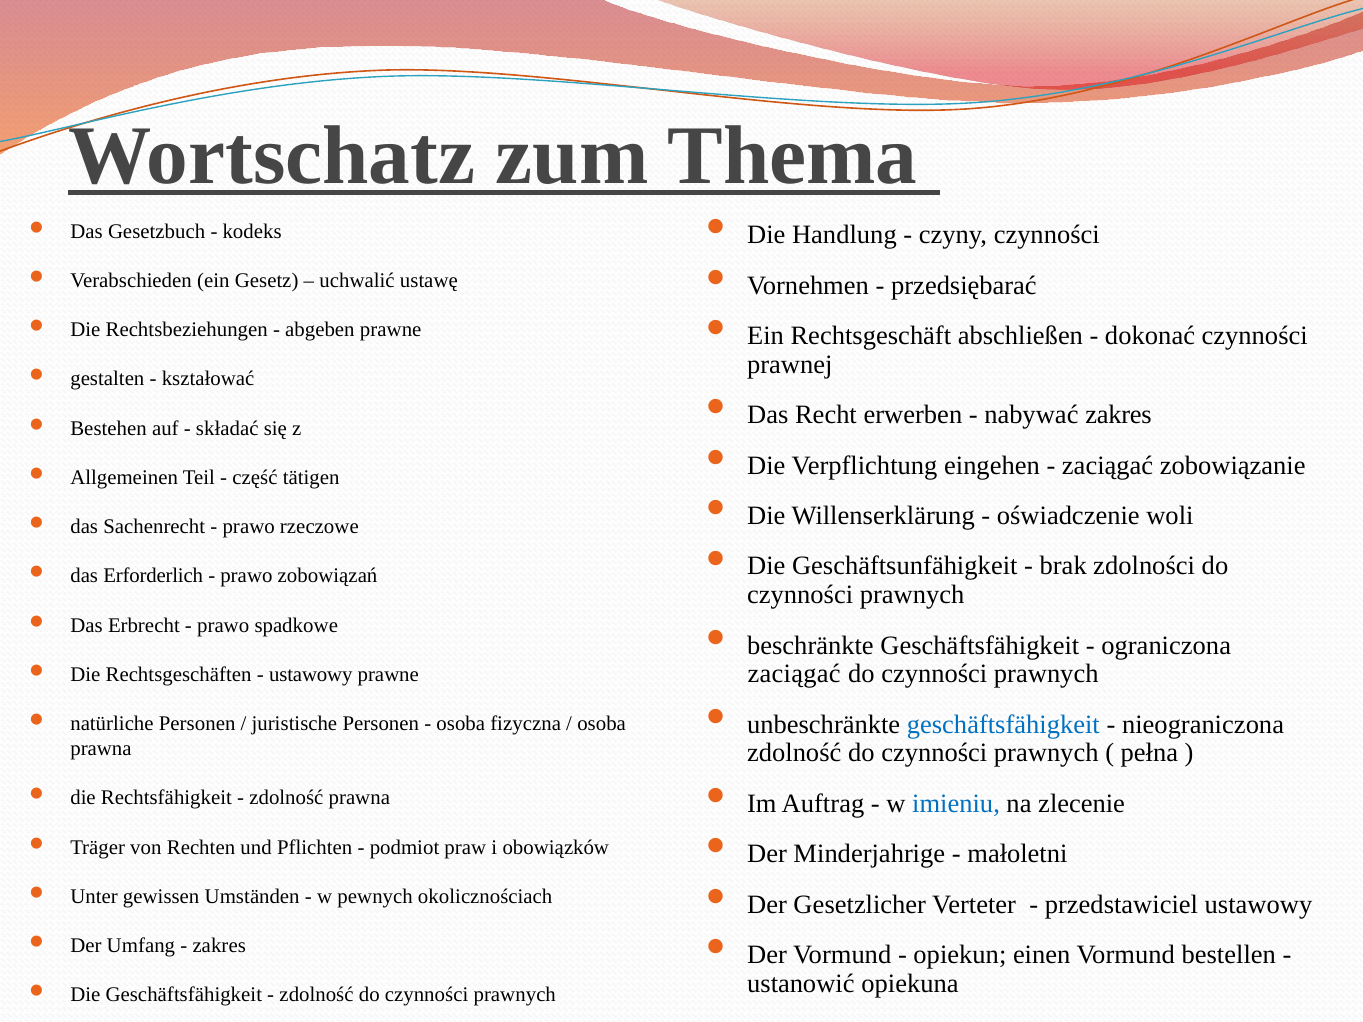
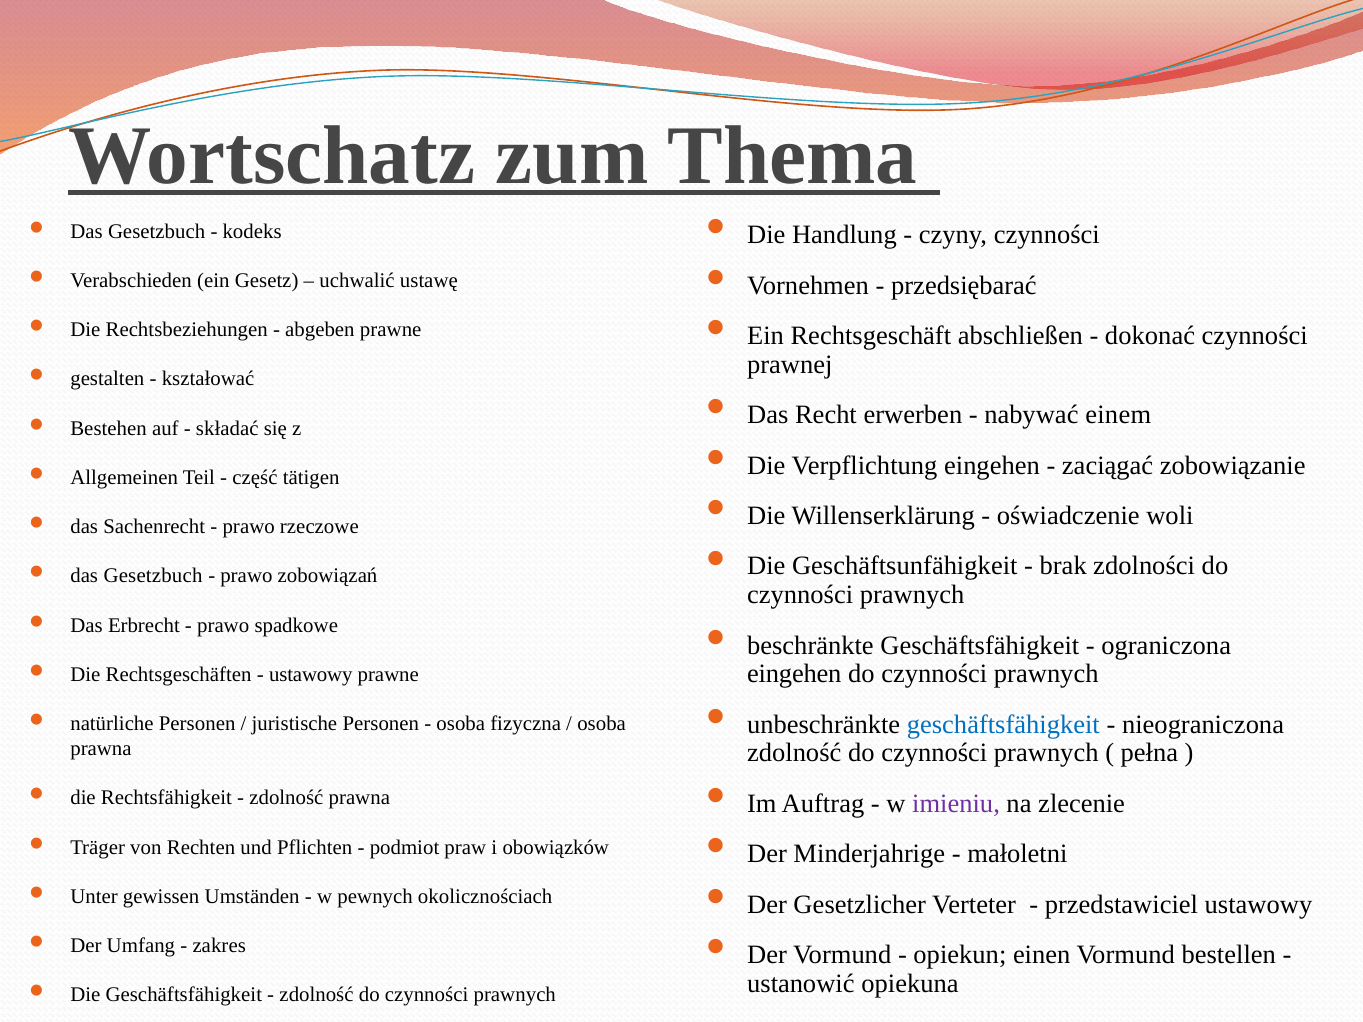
nabywać zakres: zakres -> einem
Erforderlich at (153, 576): Erforderlich -> Gesetzbuch
zaciągać at (794, 674): zaciągać -> eingehen
imieniu colour: blue -> purple
